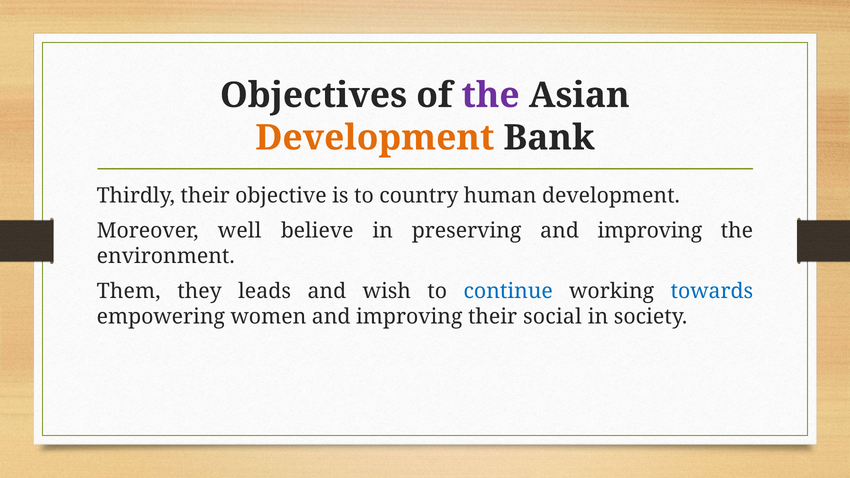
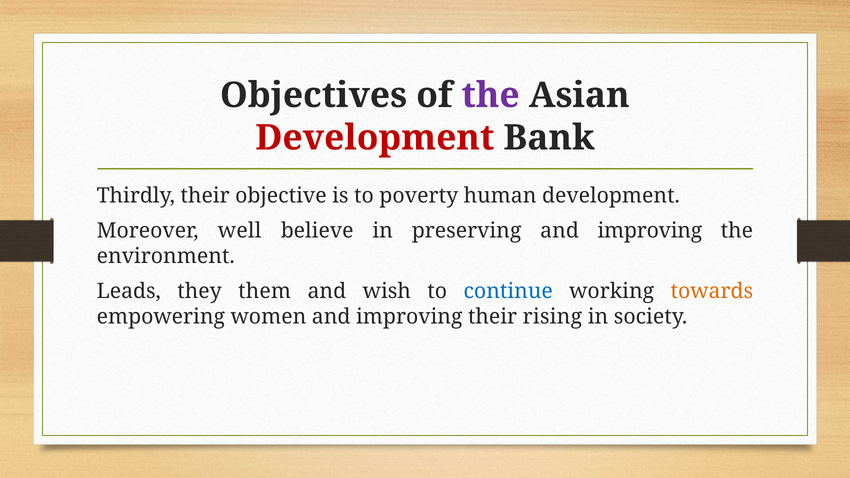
Development at (375, 138) colour: orange -> red
country: country -> poverty
Them: Them -> Leads
leads: leads -> them
towards colour: blue -> orange
social: social -> rising
